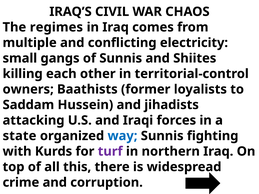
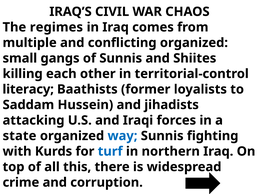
conflicting electricity: electricity -> organized
owners: owners -> literacy
turf colour: purple -> blue
